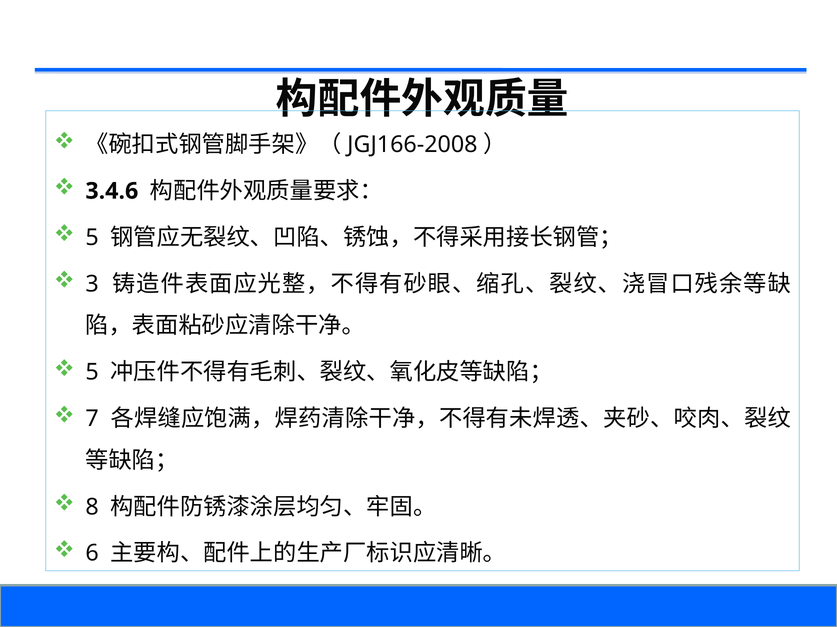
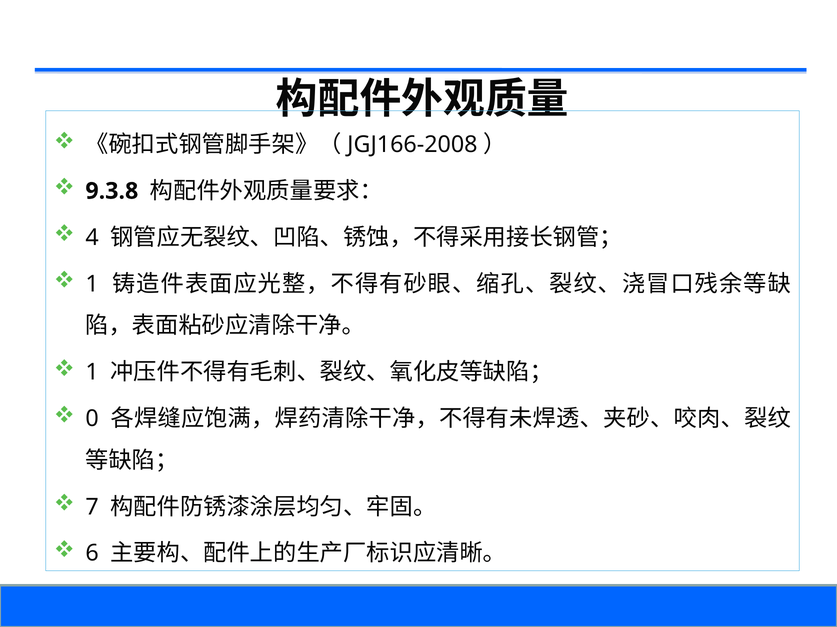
3.4.6: 3.4.6 -> 9.3.8
5 at (92, 238): 5 -> 4
3 at (92, 284): 3 -> 1
5 at (92, 373): 5 -> 1
7: 7 -> 0
8: 8 -> 7
